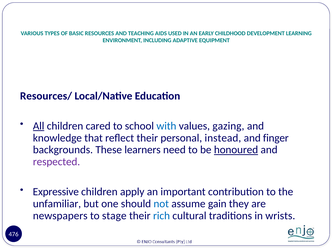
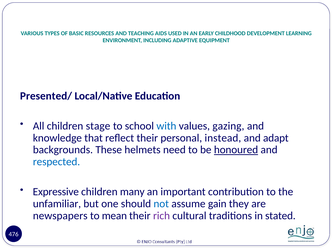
Resources/: Resources/ -> Presented/
All underline: present -> none
cared: cared -> stage
finger: finger -> adapt
learners: learners -> helmets
respected colour: purple -> blue
apply: apply -> many
stage: stage -> mean
rich colour: blue -> purple
wrists: wrists -> stated
